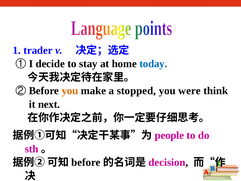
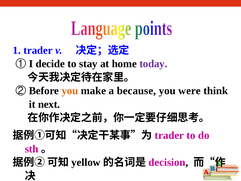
today colour: blue -> purple
stopped: stopped -> because
people at (169, 135): people -> trader
before at (86, 162): before -> yellow
